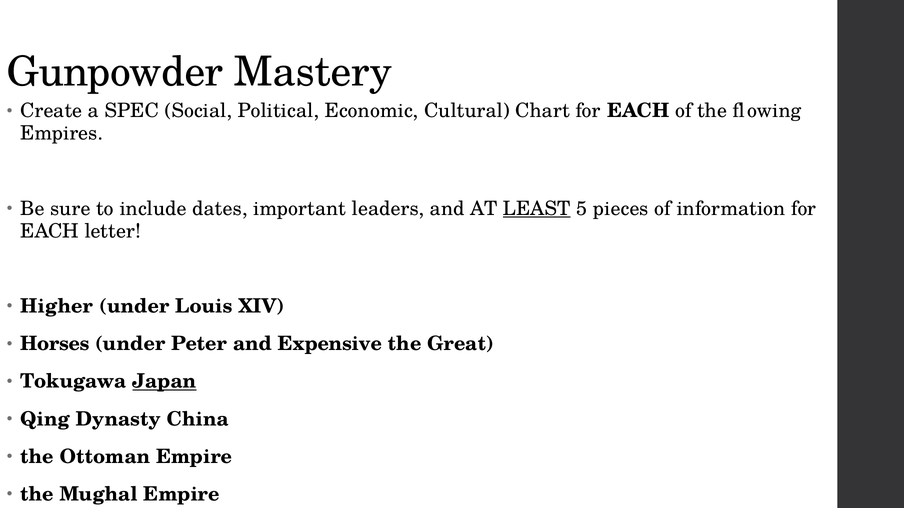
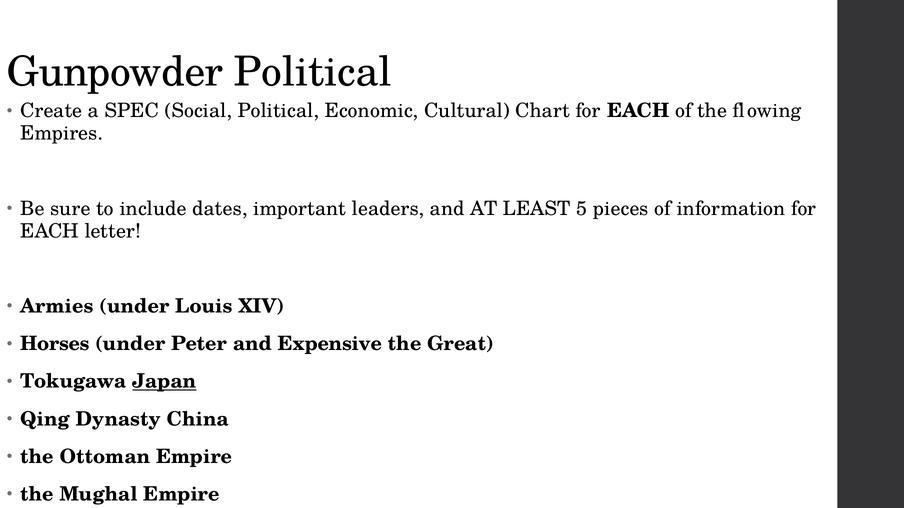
Gunpowder Mastery: Mastery -> Political
LEAST underline: present -> none
Higher: Higher -> Armies
